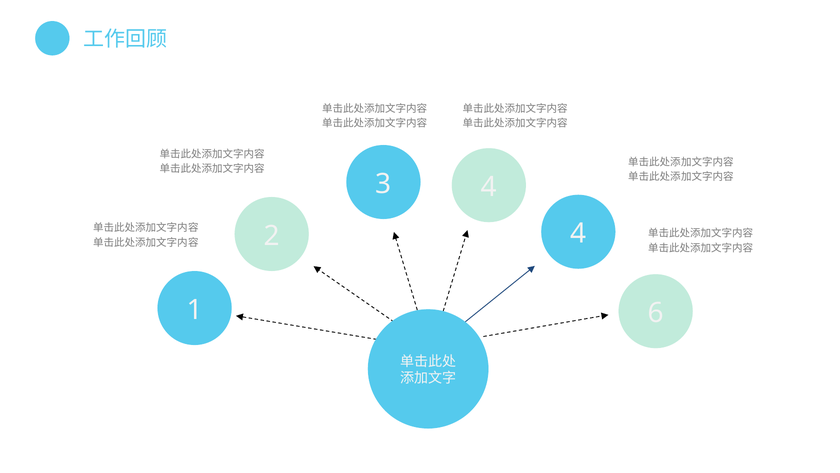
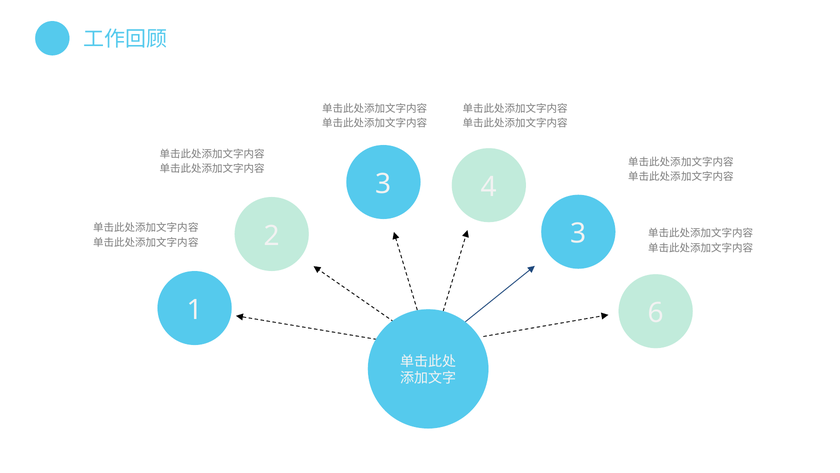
2 4: 4 -> 3
